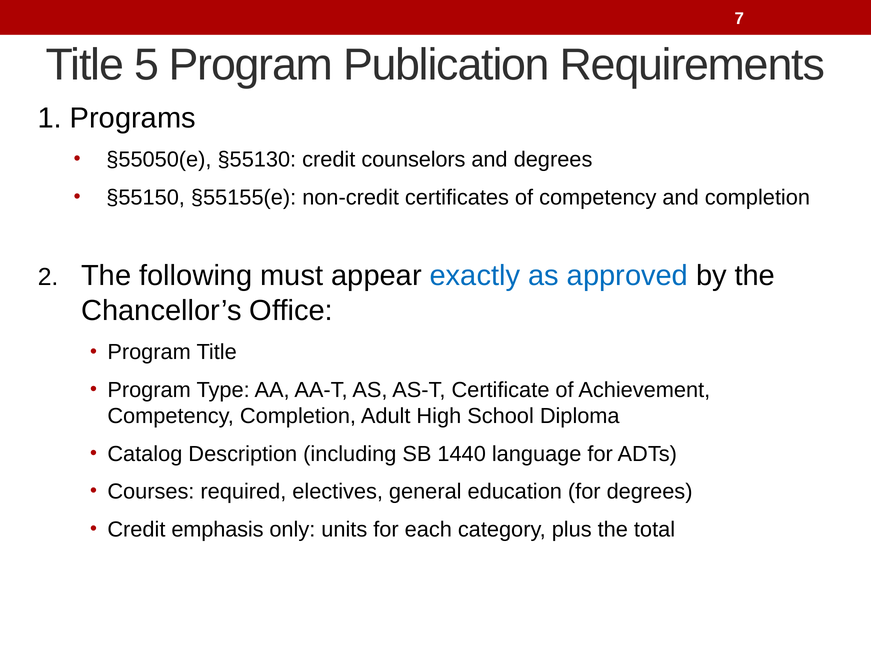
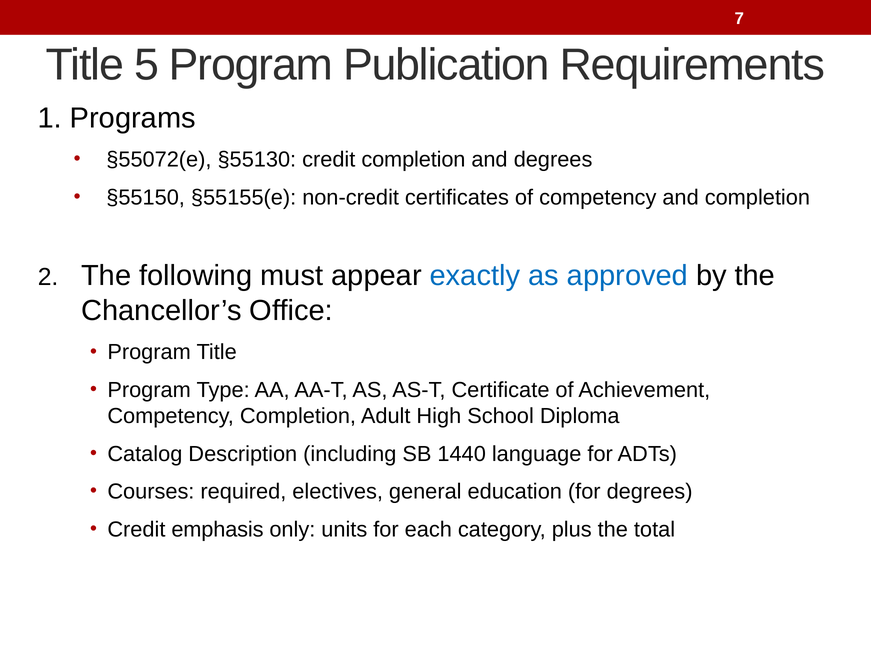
§55050(e: §55050(e -> §55072(e
credit counselors: counselors -> completion
